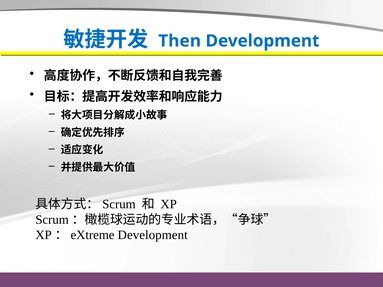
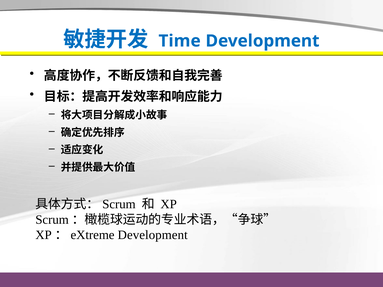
Then: Then -> Time
